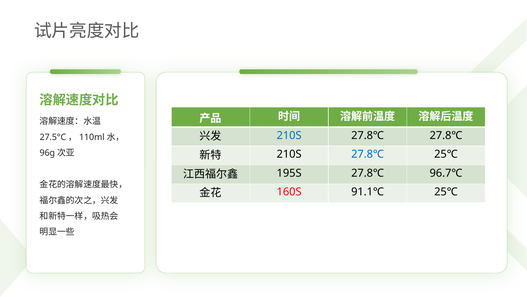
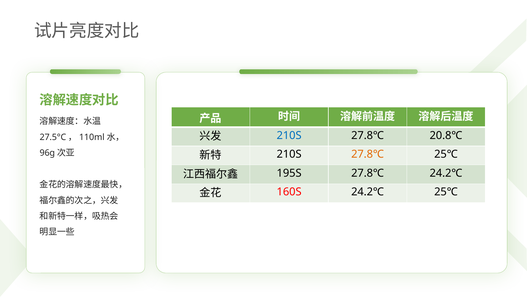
27.8℃ 27.8℃: 27.8℃ -> 20.8℃
27.8℃ at (368, 154) colour: blue -> orange
27.8℃ 96.7℃: 96.7℃ -> 24.2℃
160S 91.1℃: 91.1℃ -> 24.2℃
